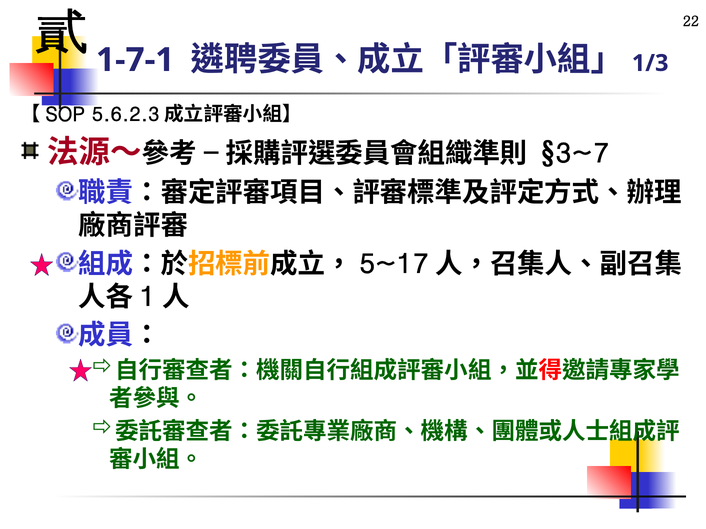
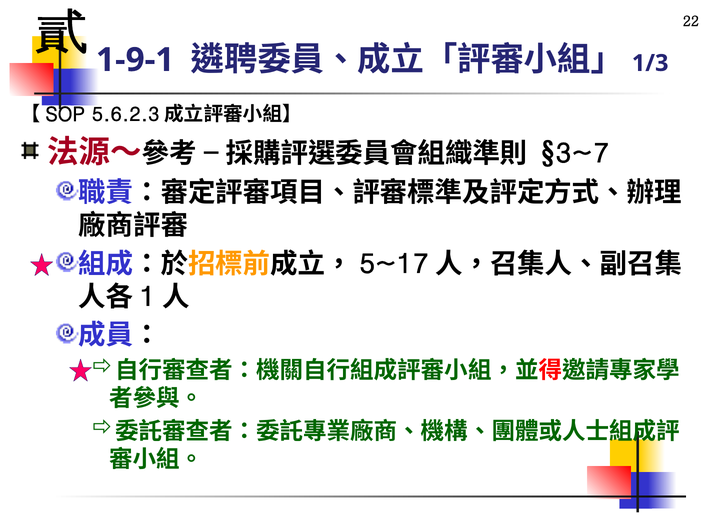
1-7-1: 1-7-1 -> 1-9-1
